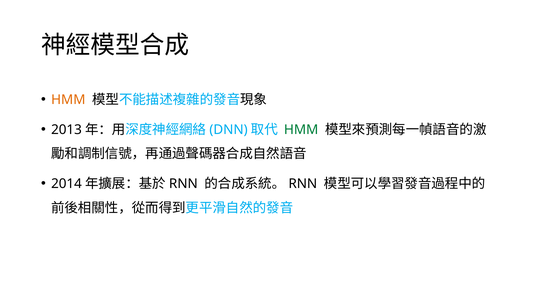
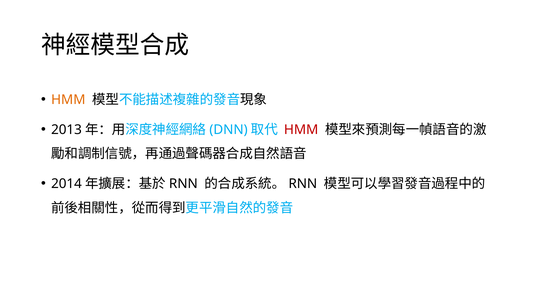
HMM at (301, 129) colour: green -> red
